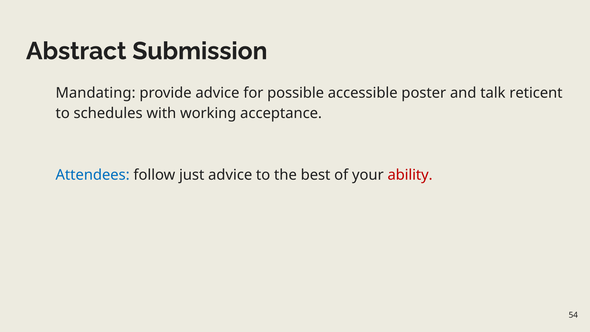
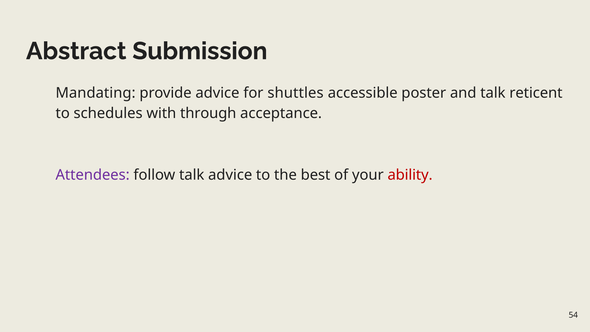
possible: possible -> shuttles
working: working -> through
Attendees colour: blue -> purple
follow just: just -> talk
